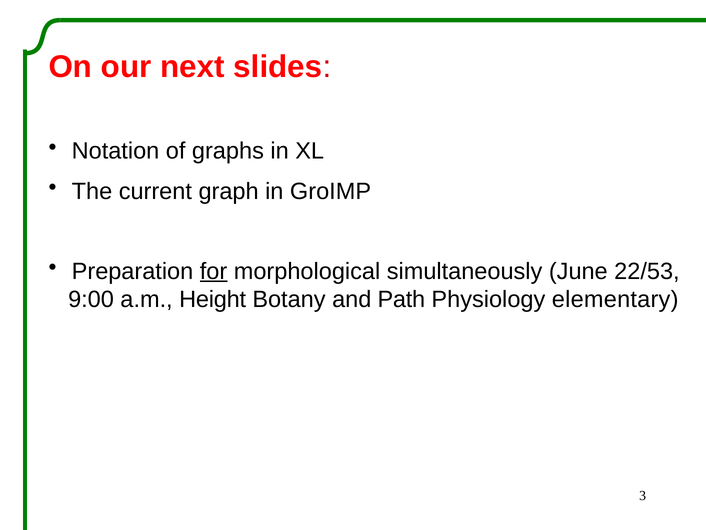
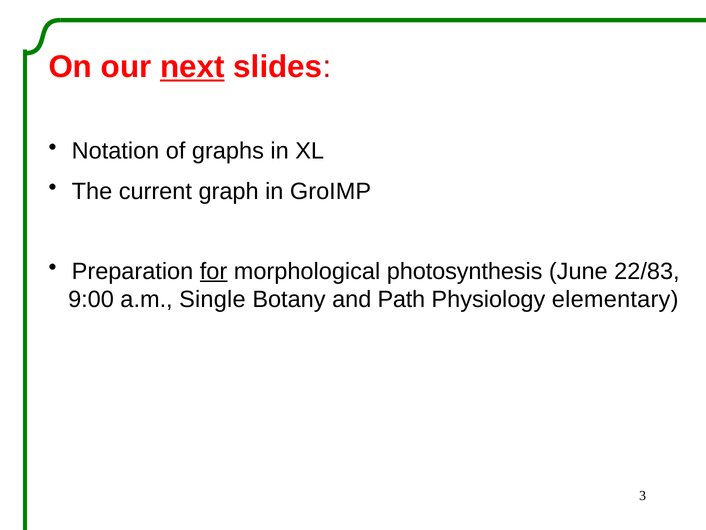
next underline: none -> present
simultaneously: simultaneously -> photosynthesis
22/53: 22/53 -> 22/83
Height: Height -> Single
